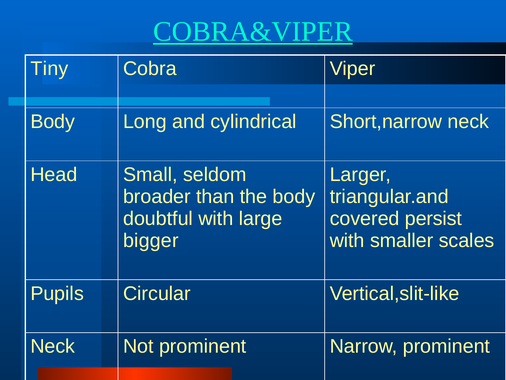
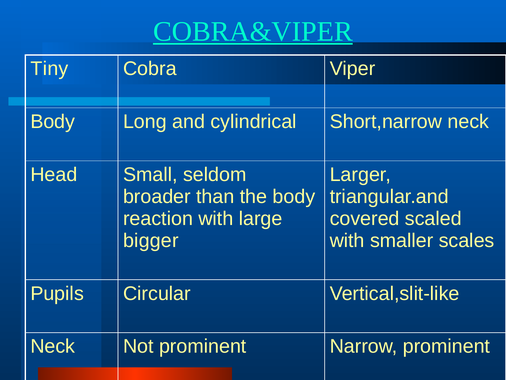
doubtful: doubtful -> reaction
persist: persist -> scaled
